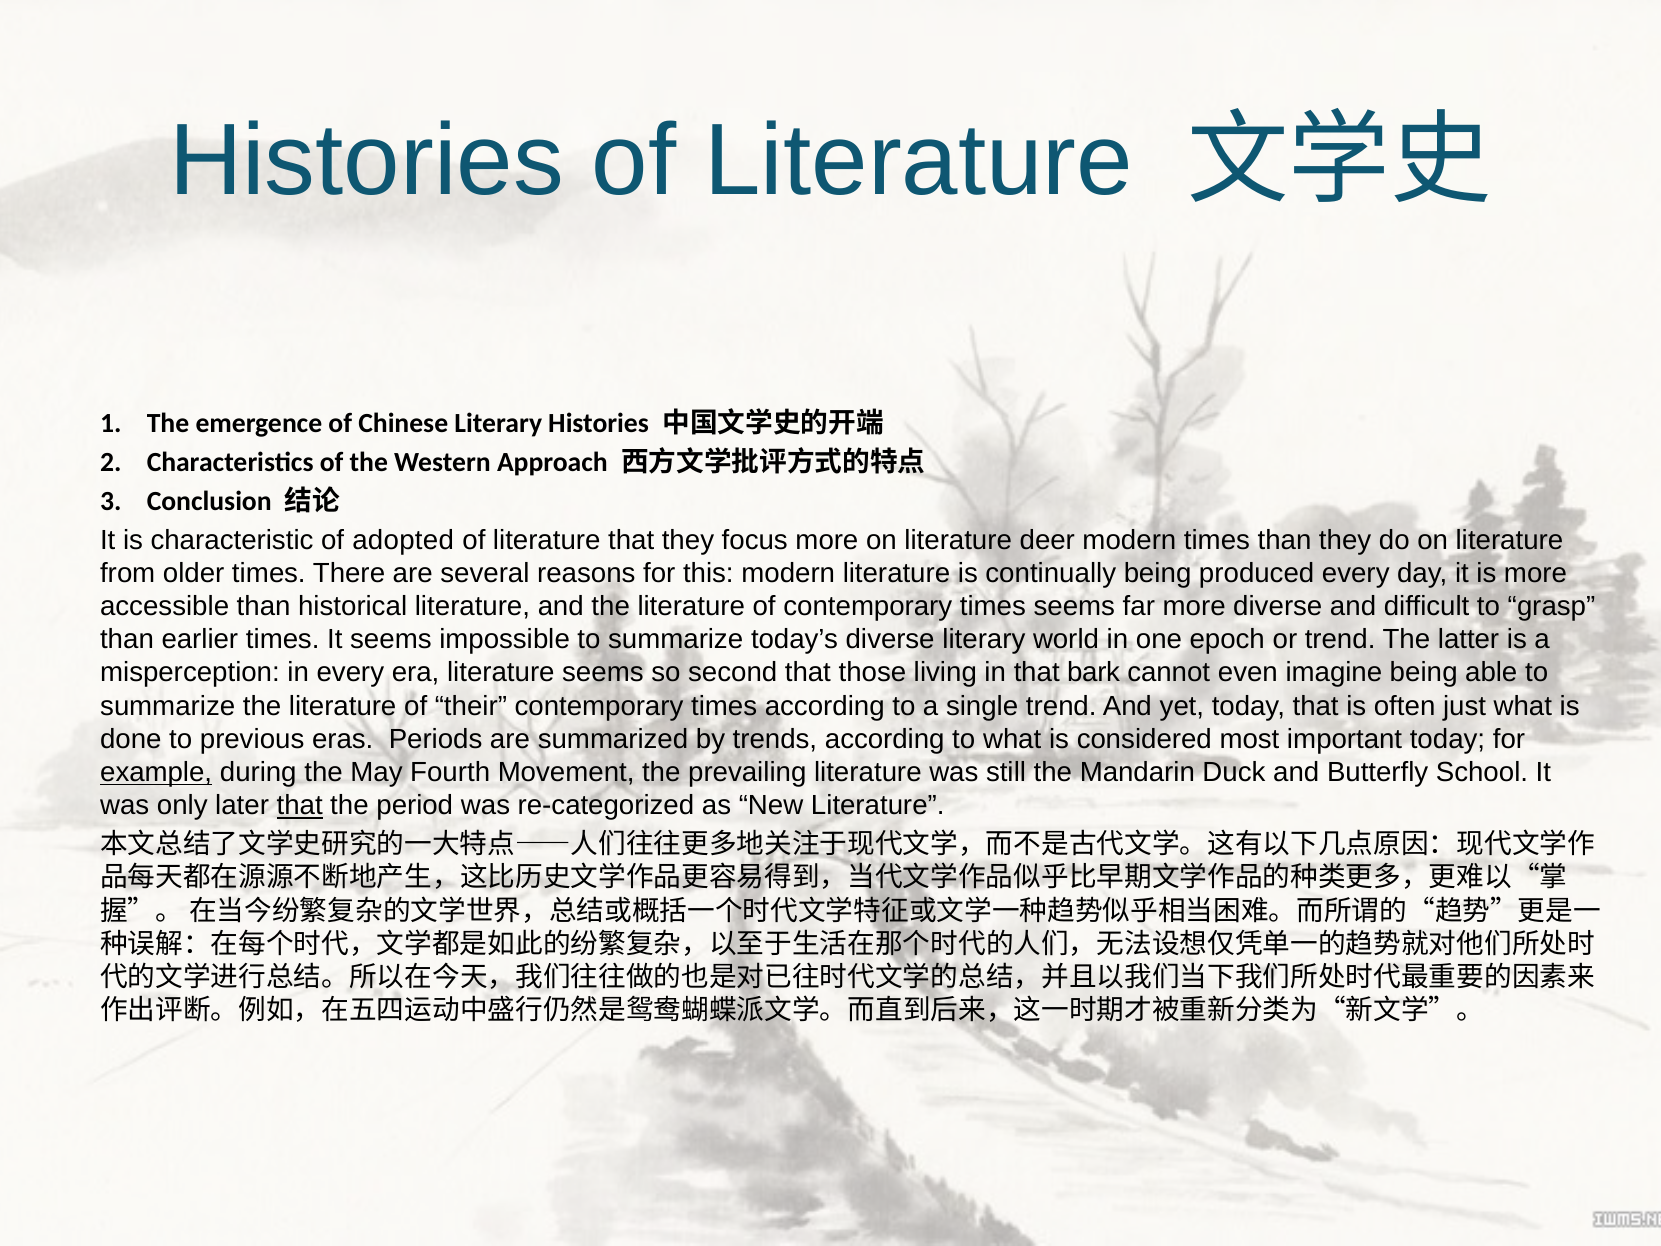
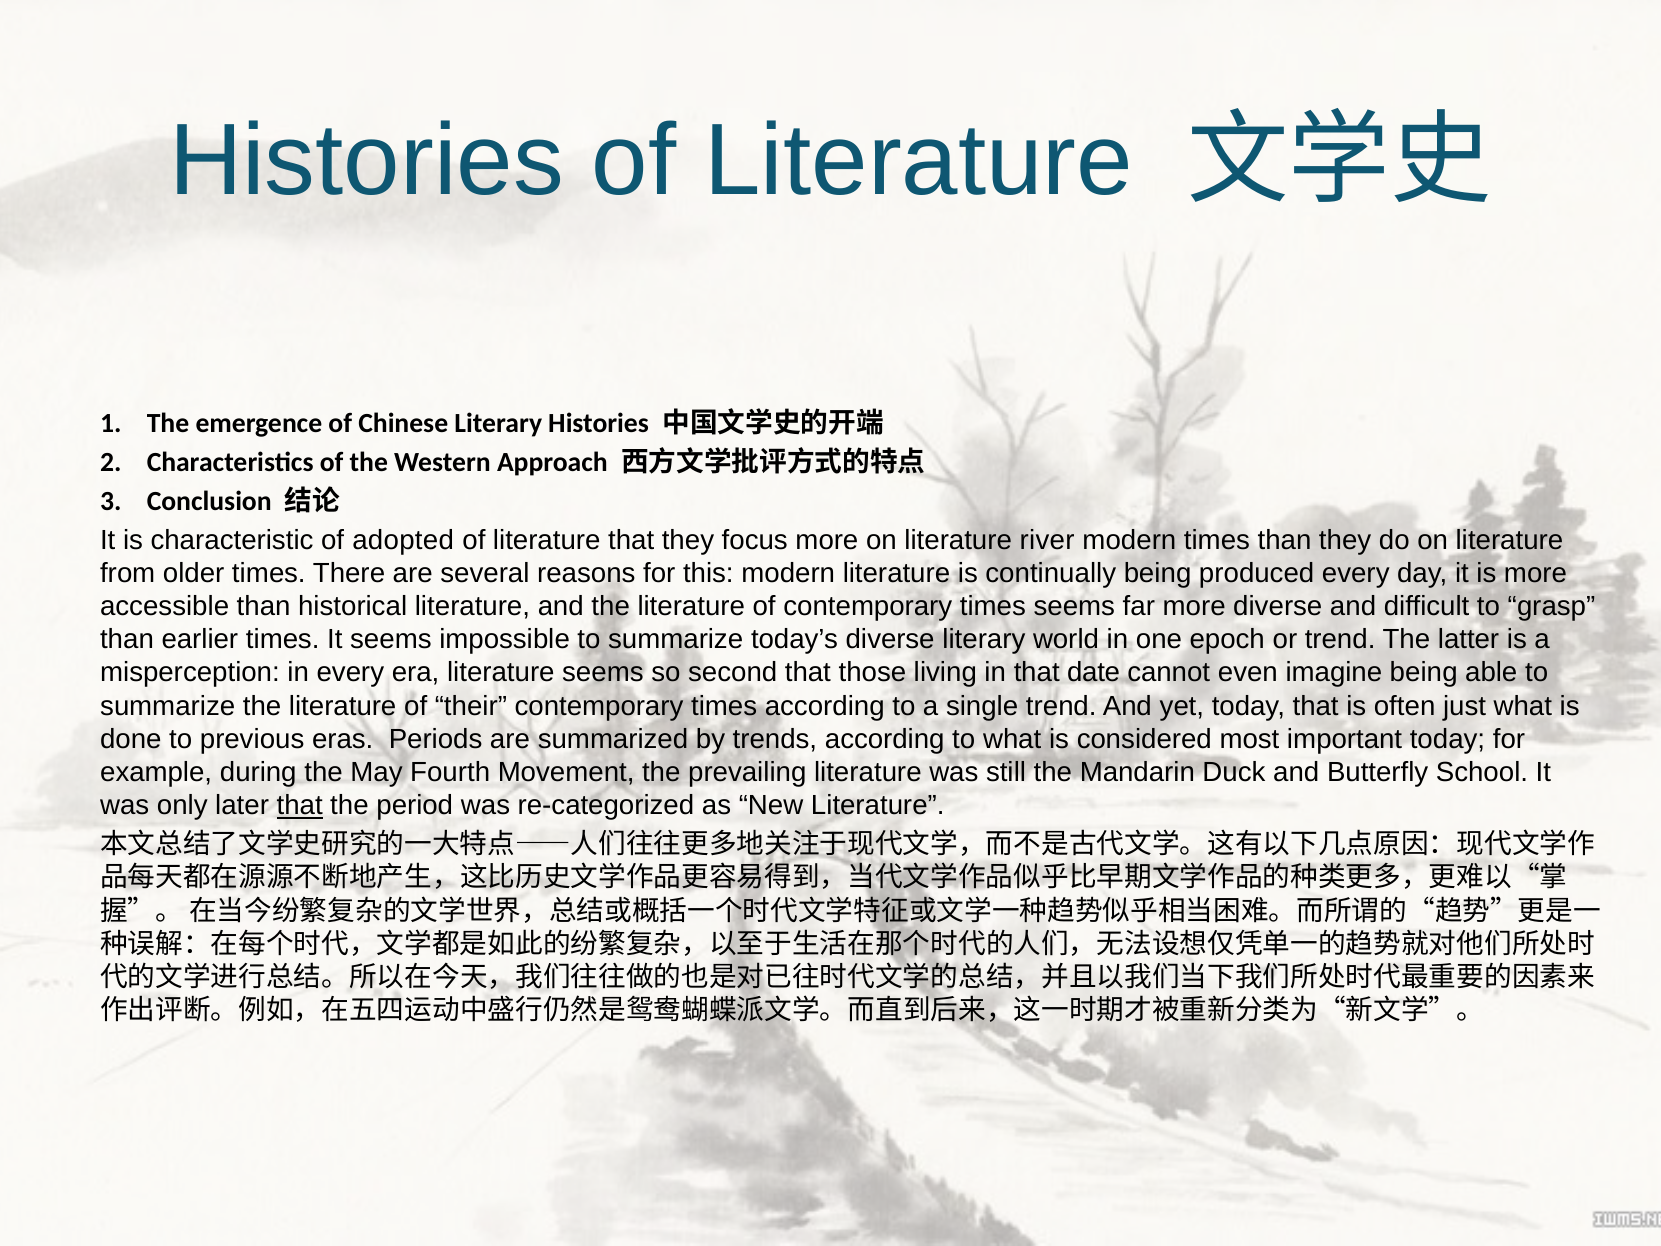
deer: deer -> river
bark: bark -> date
example underline: present -> none
